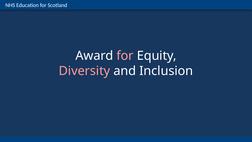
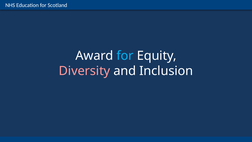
for at (125, 56) colour: pink -> light blue
